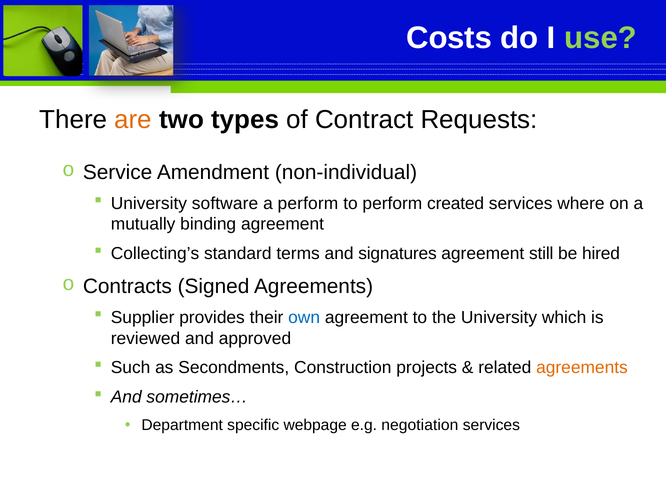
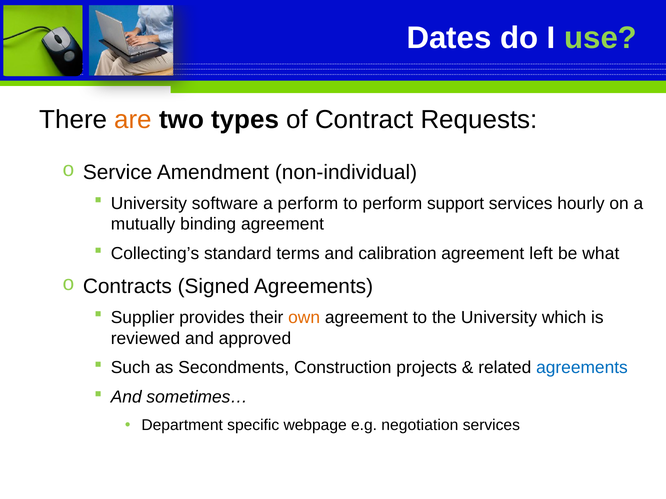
Costs: Costs -> Dates
created: created -> support
where: where -> hourly
signatures: signatures -> calibration
still: still -> left
hired: hired -> what
own colour: blue -> orange
agreements at (582, 368) colour: orange -> blue
